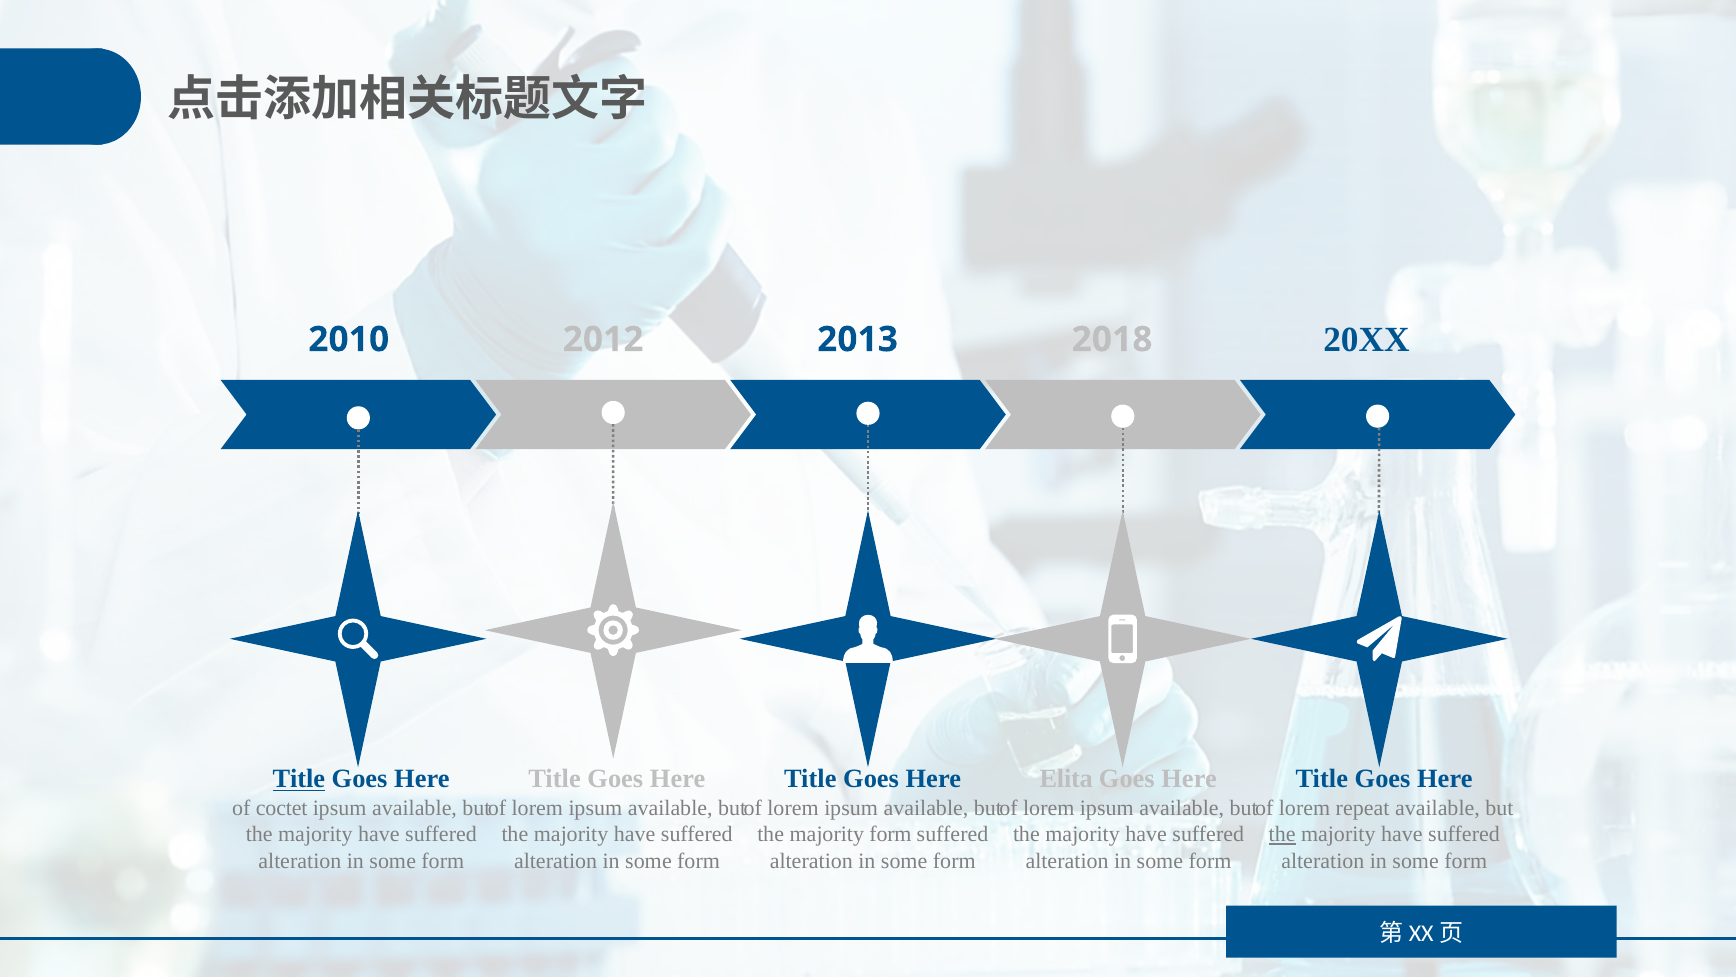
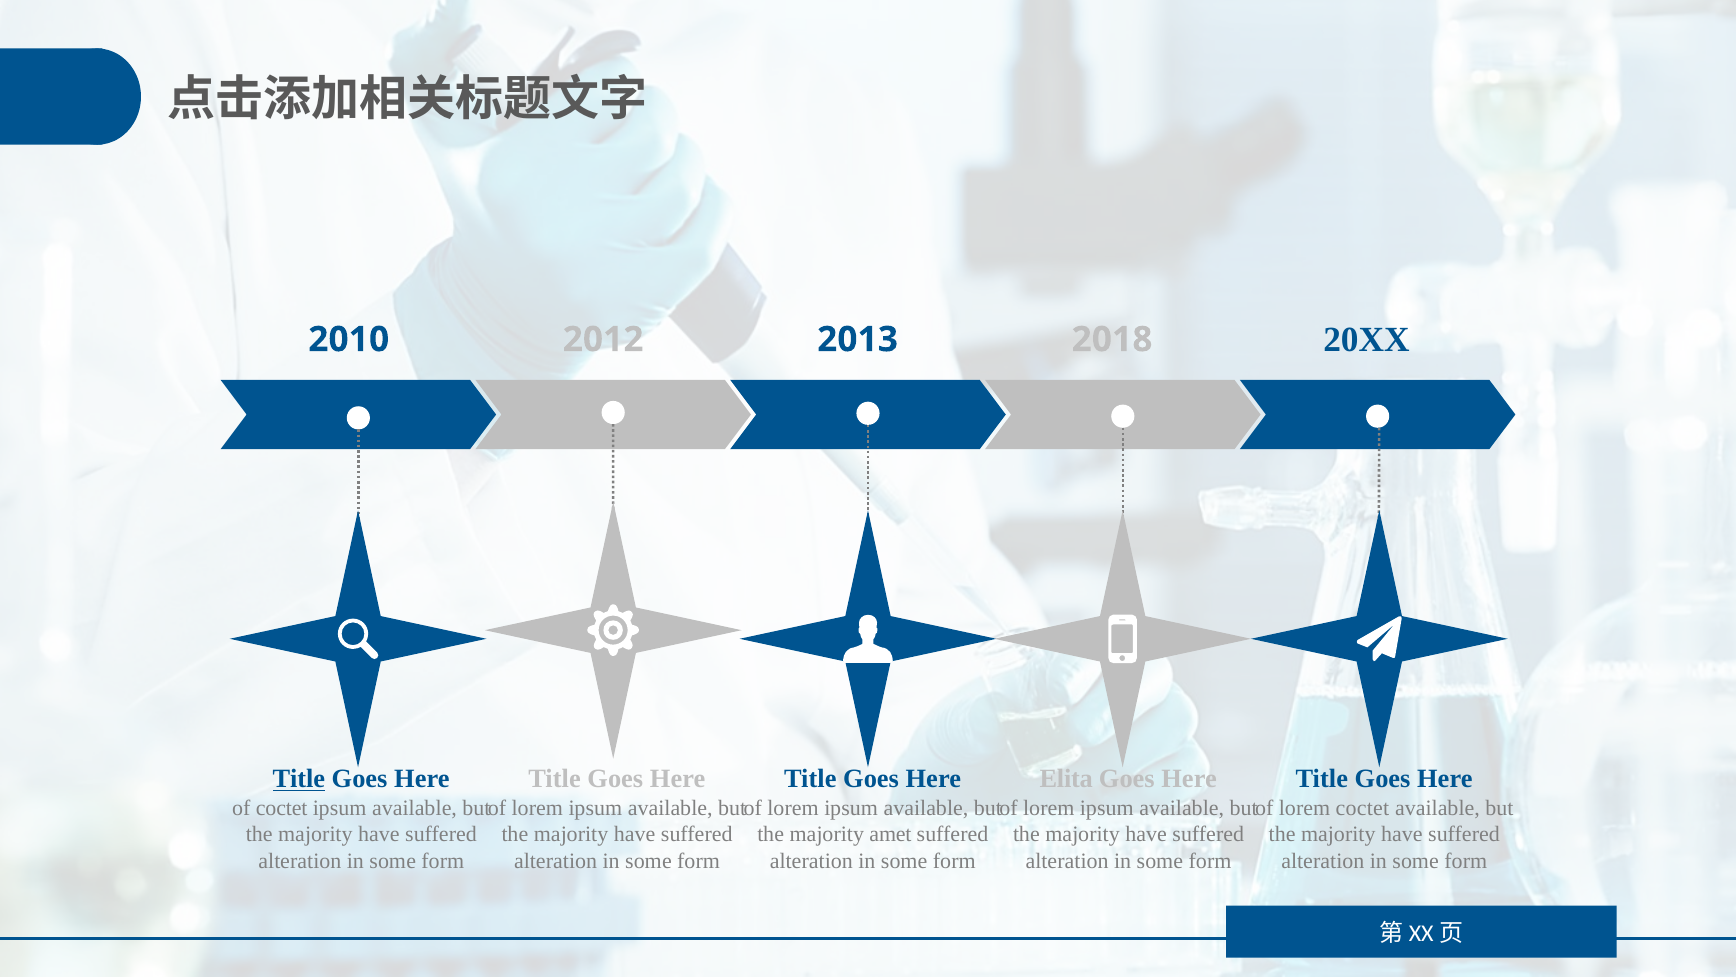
lorem repeat: repeat -> coctet
majority form: form -> amet
the at (1282, 834) underline: present -> none
